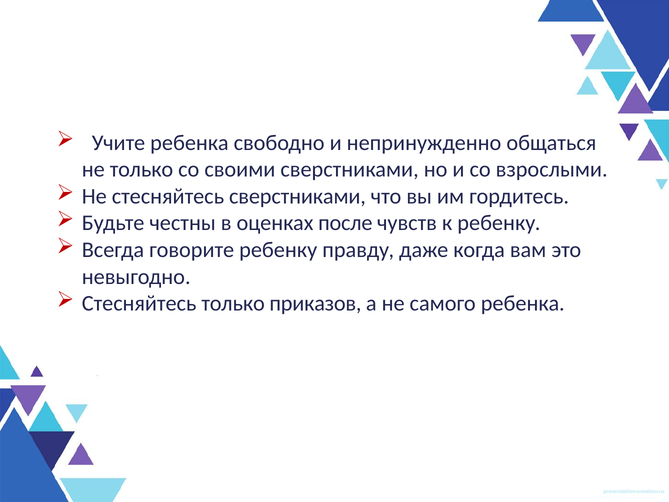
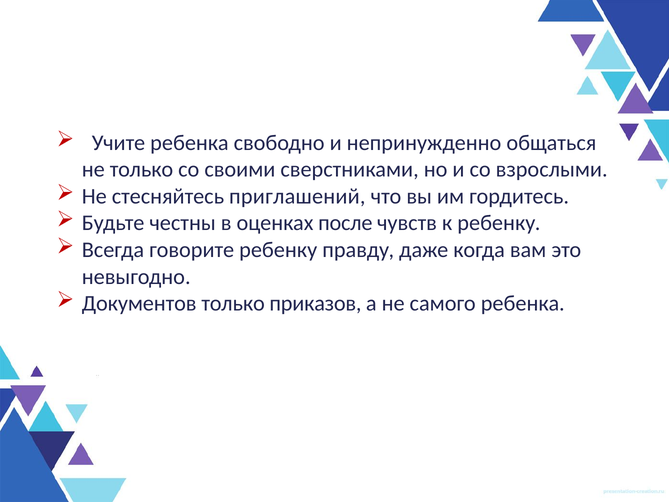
стесняйтесь сверстниками: сверстниками -> приглашений
Стесняйтесь at (139, 303): Стесняйтесь -> Документов
